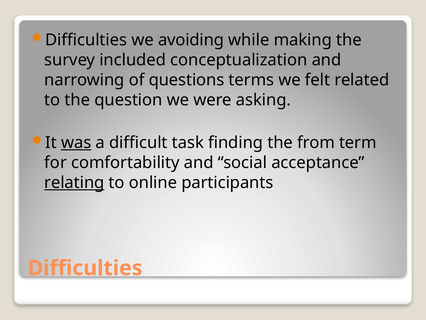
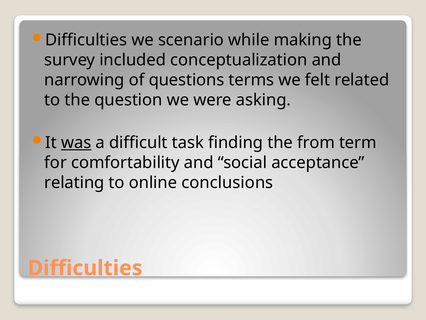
avoiding: avoiding -> scenario
relating underline: present -> none
participants: participants -> conclusions
